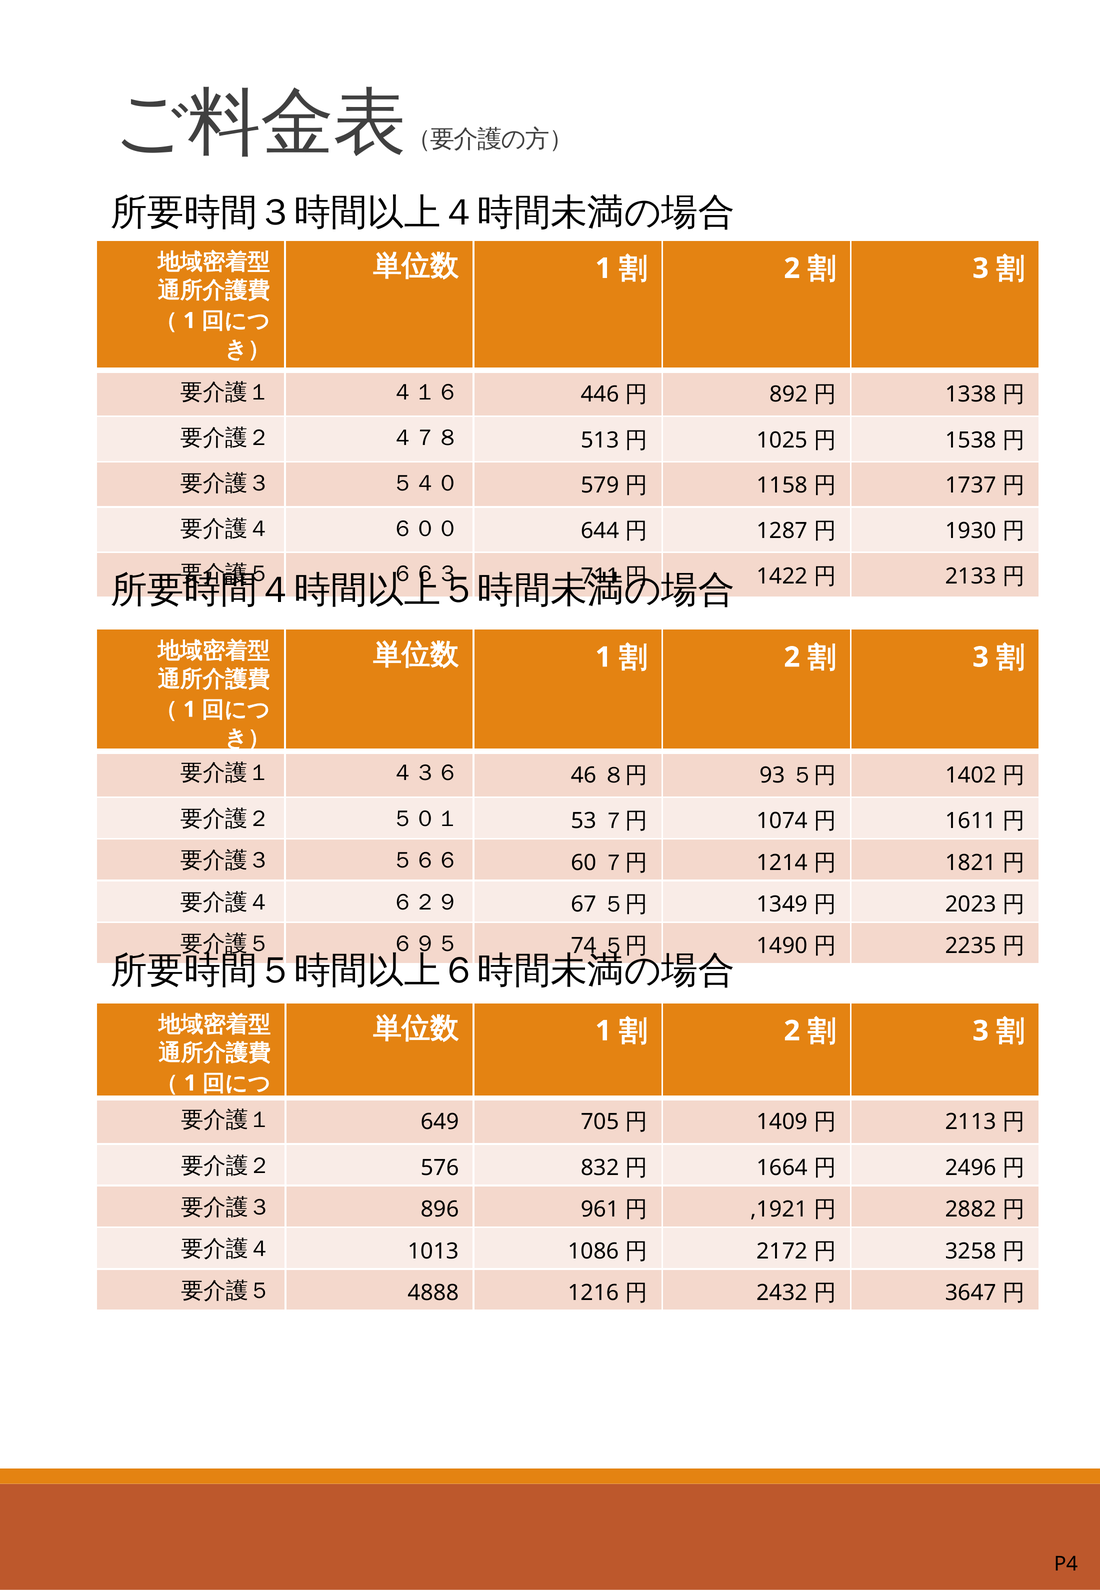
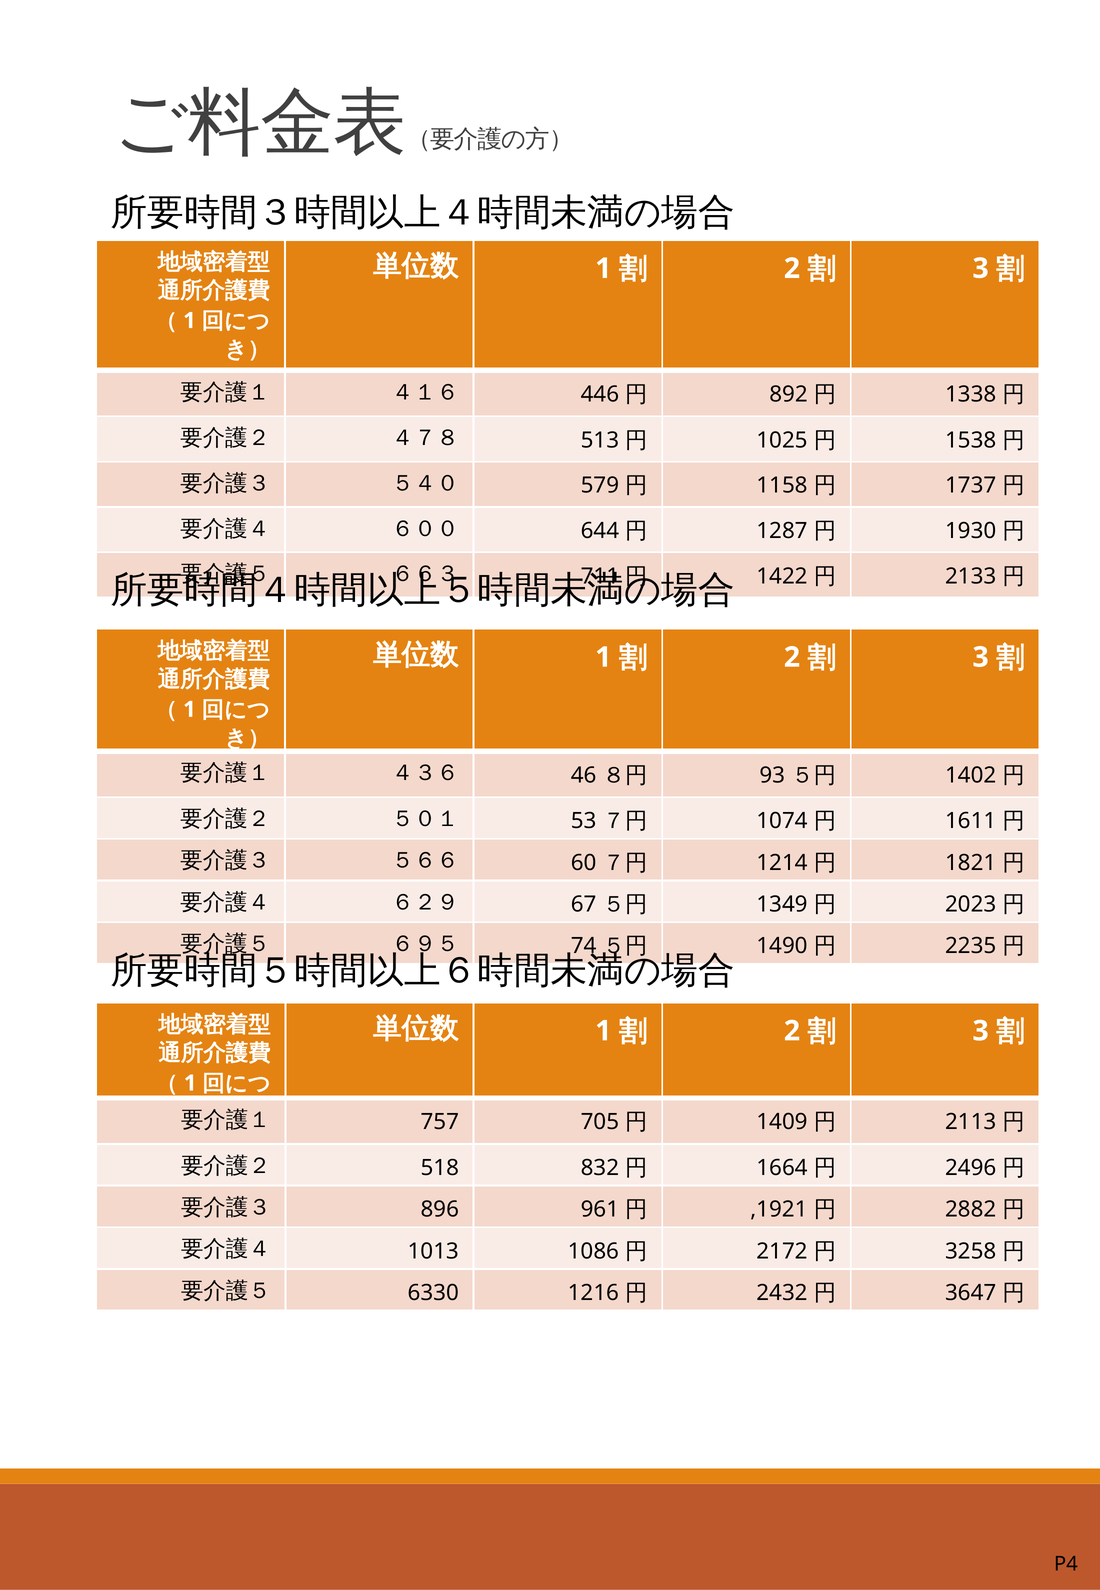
649: 649 -> 757
576: 576 -> 518
4888: 4888 -> 6330
